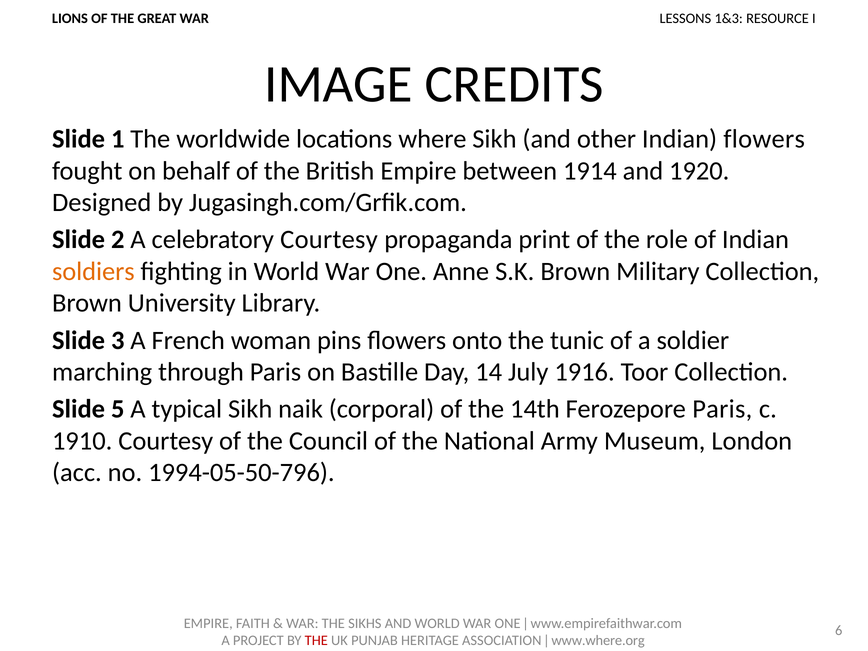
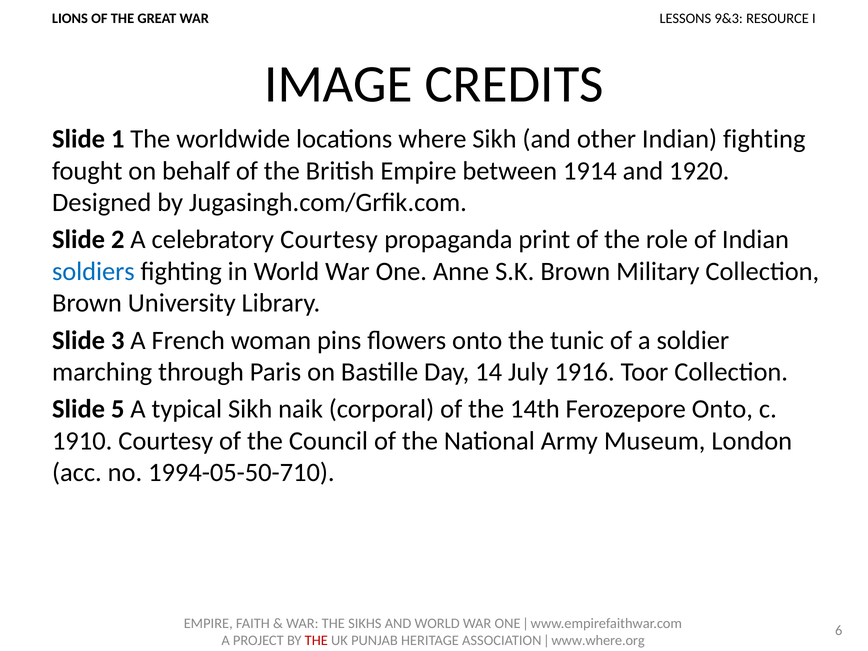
1&3: 1&3 -> 9&3
Indian flowers: flowers -> fighting
soldiers colour: orange -> blue
Ferozepore Paris: Paris -> Onto
1994-05-50-796: 1994-05-50-796 -> 1994-05-50-710
